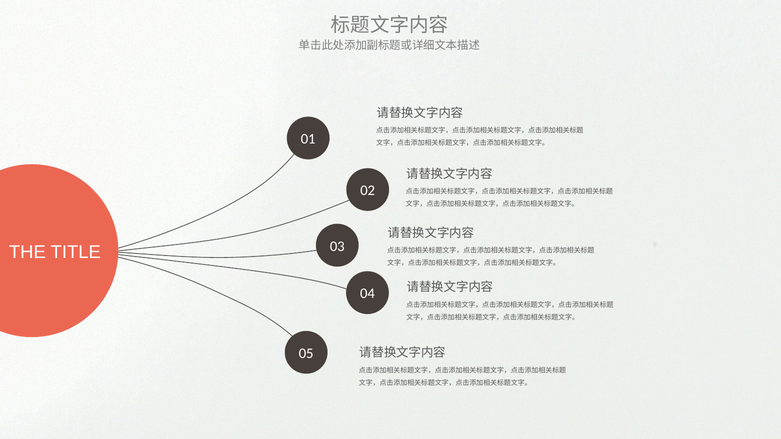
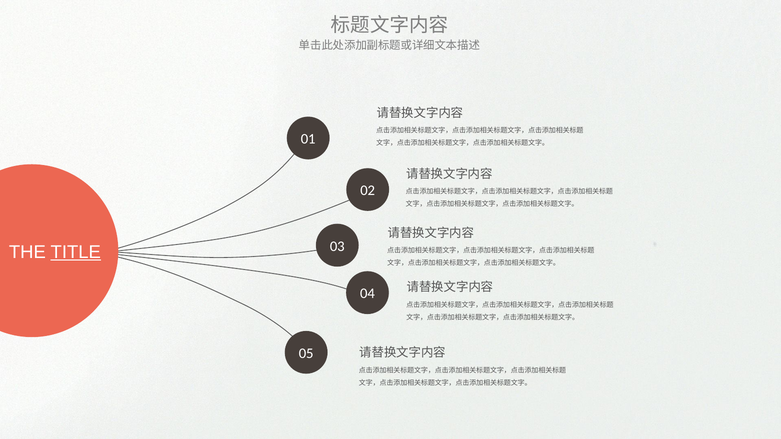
TITLE underline: none -> present
